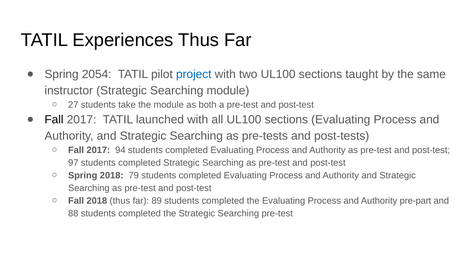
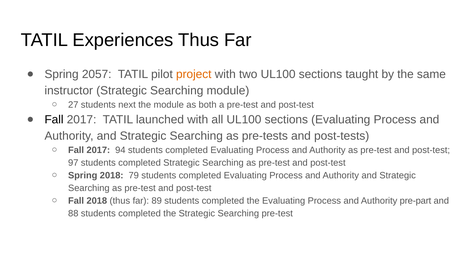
2054: 2054 -> 2057
project colour: blue -> orange
take: take -> next
